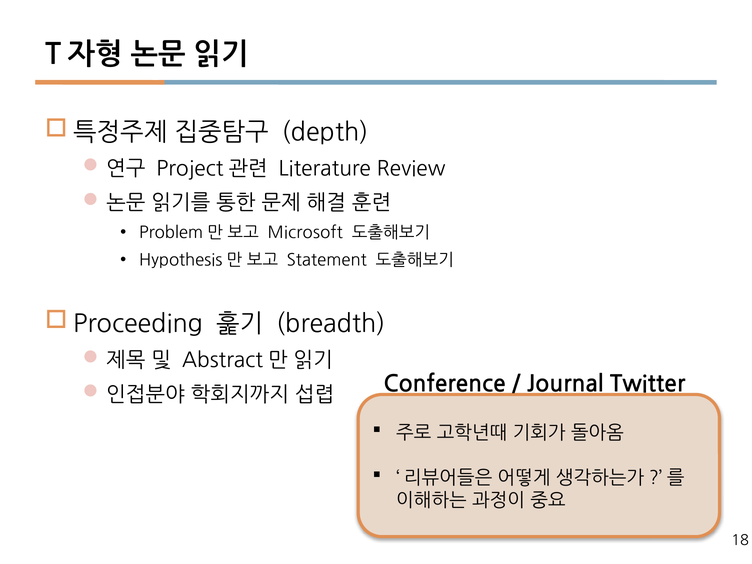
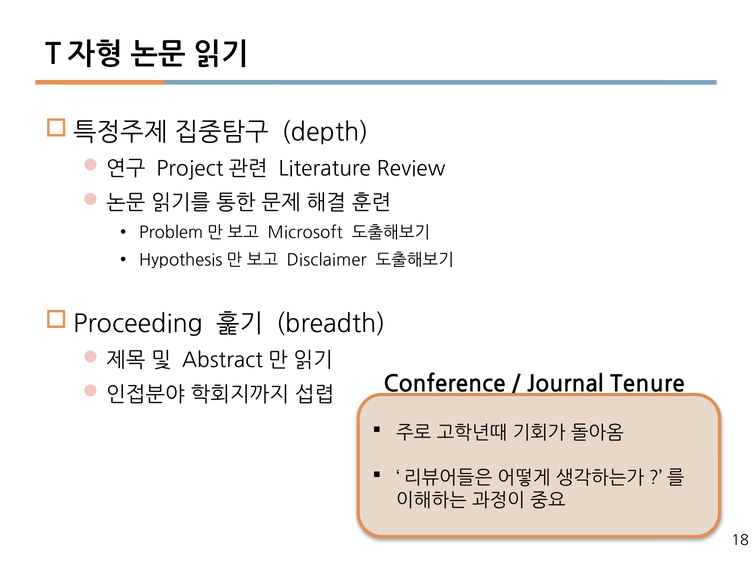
Statement: Statement -> Disclaimer
Twitter: Twitter -> Tenure
